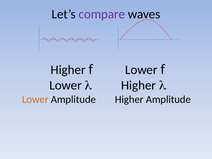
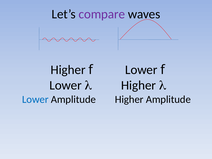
Lower at (35, 99) colour: orange -> blue
